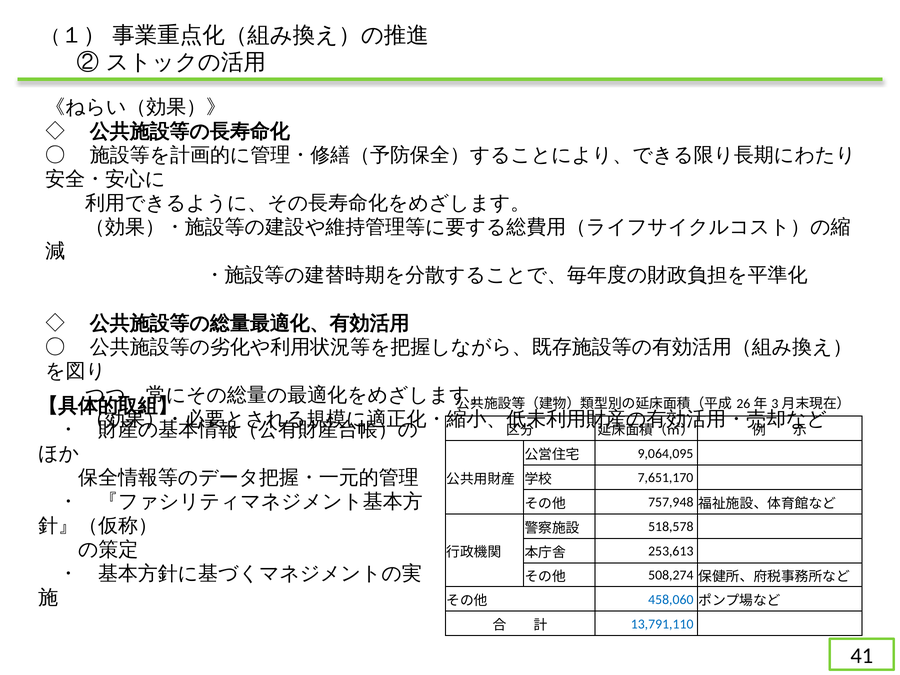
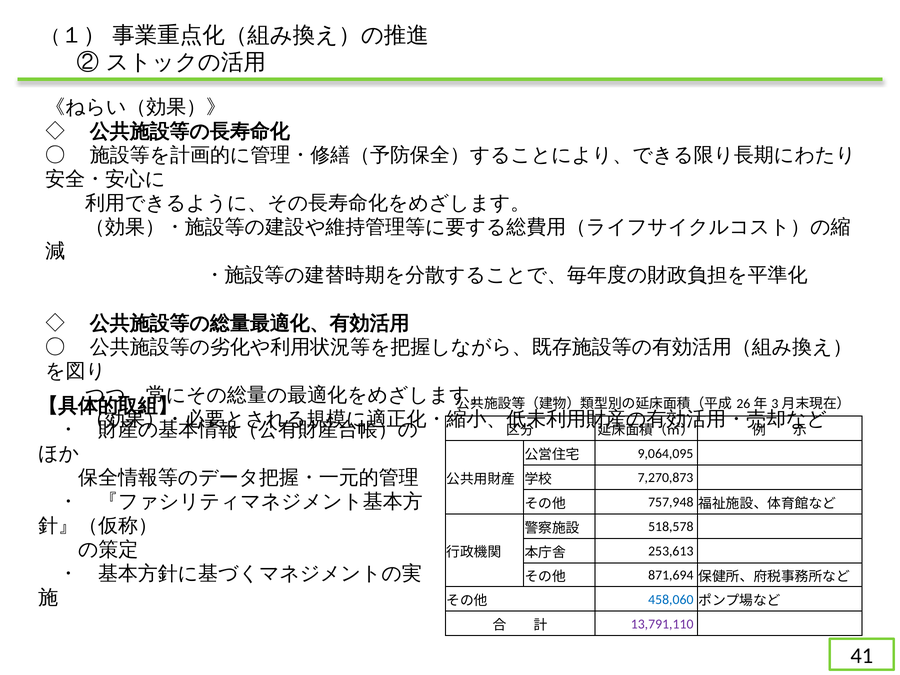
7,651,170: 7,651,170 -> 7,270,873
508,274: 508,274 -> 871,694
13,791,110 colour: blue -> purple
